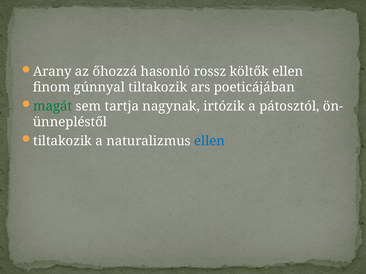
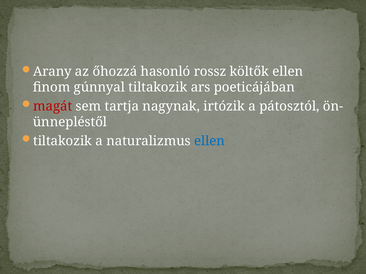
magát colour: green -> red
